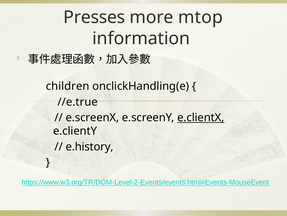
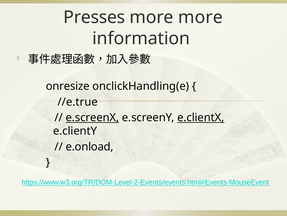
more mtop: mtop -> more
children: children -> onresize
e.screenX underline: none -> present
e.history: e.history -> e.onload
